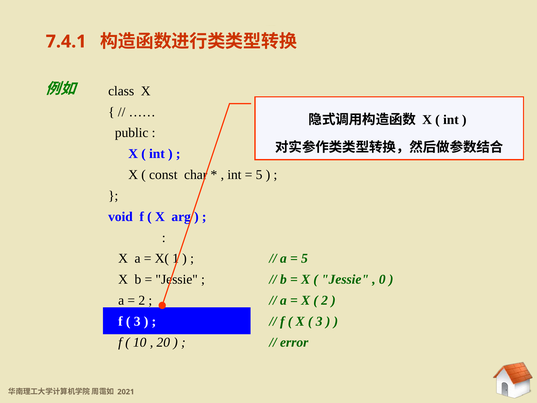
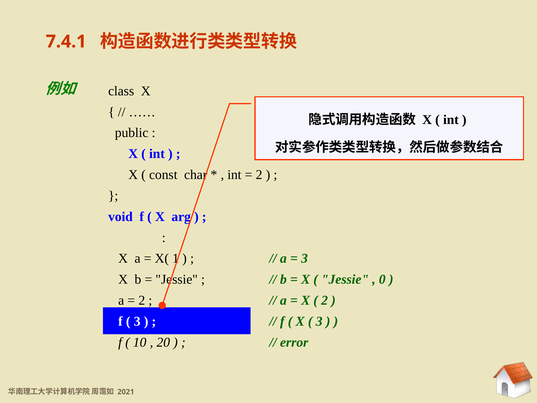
5 at (259, 175): 5 -> 2
5 at (304, 258): 5 -> 3
